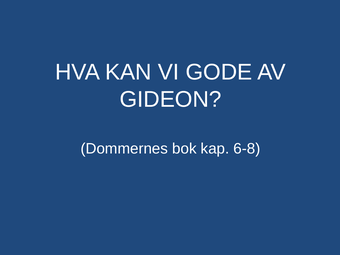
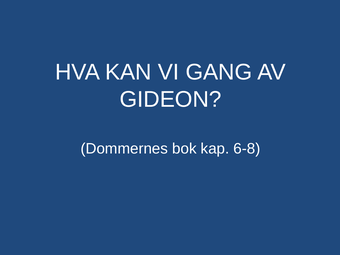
GODE: GODE -> GANG
